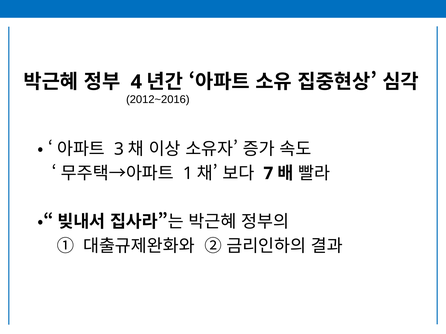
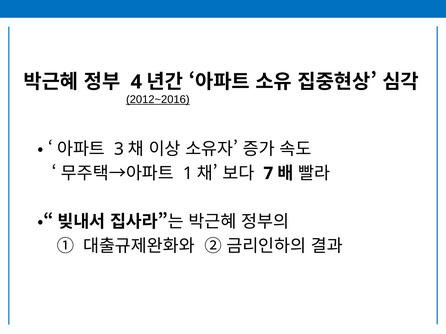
2012~2016 underline: none -> present
